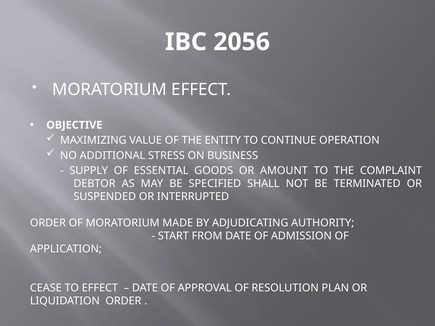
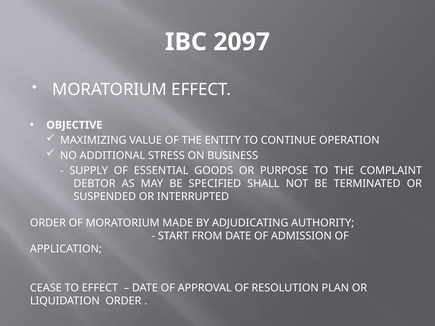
2056: 2056 -> 2097
AMOUNT: AMOUNT -> PURPOSE
